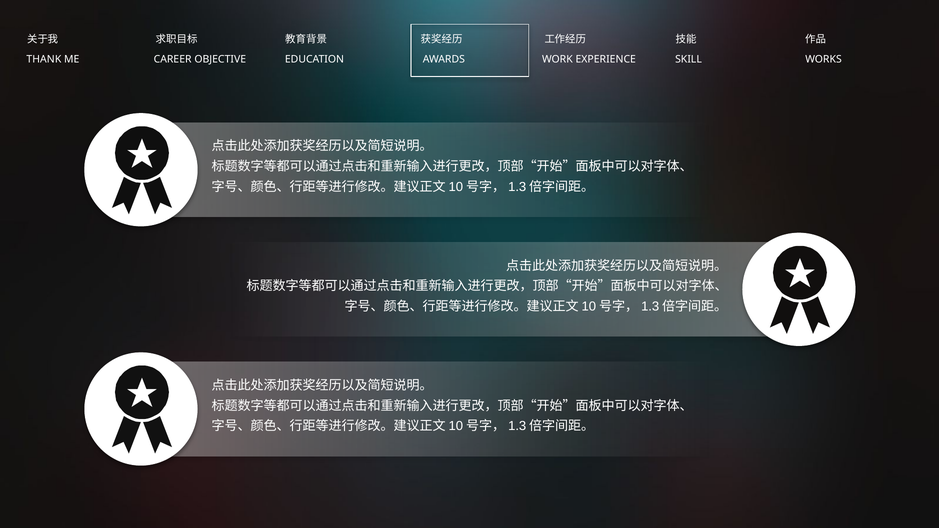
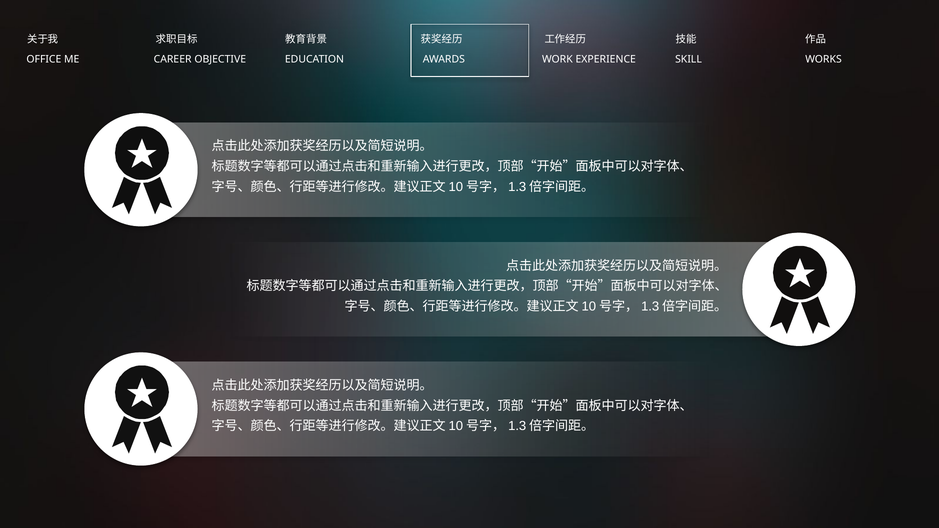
THANK: THANK -> OFFICE
